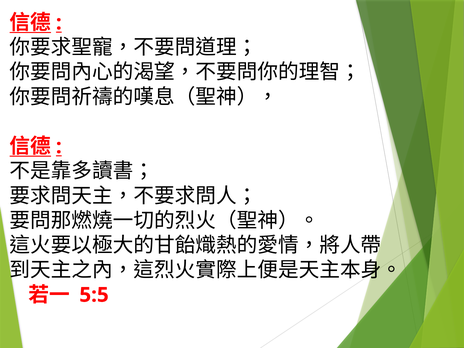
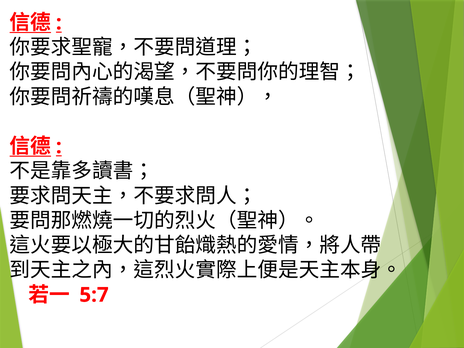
5:5: 5:5 -> 5:7
